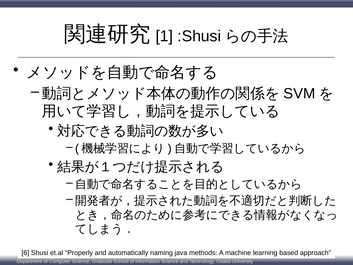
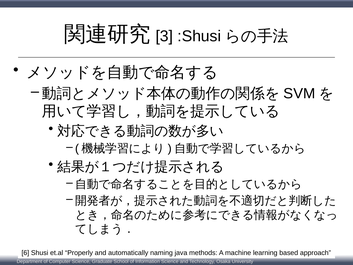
1: 1 -> 3
